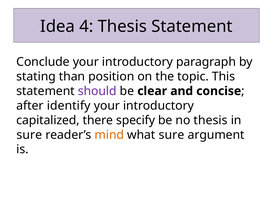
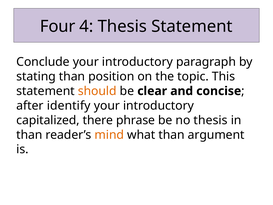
Idea: Idea -> Four
should colour: purple -> orange
specify: specify -> phrase
sure at (29, 135): sure -> than
what sure: sure -> than
